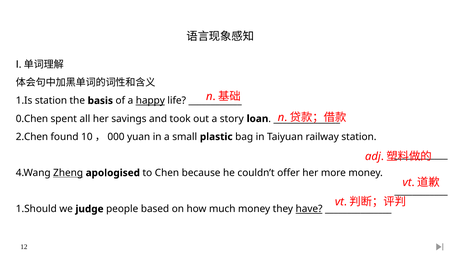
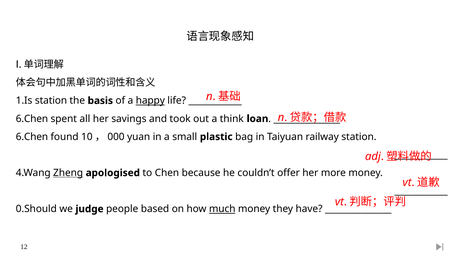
0.Chen at (32, 119): 0.Chen -> 6.Chen
story: story -> think
2.Chen at (32, 137): 2.Chen -> 6.Chen
1.Should: 1.Should -> 0.Should
much underline: none -> present
have underline: present -> none
